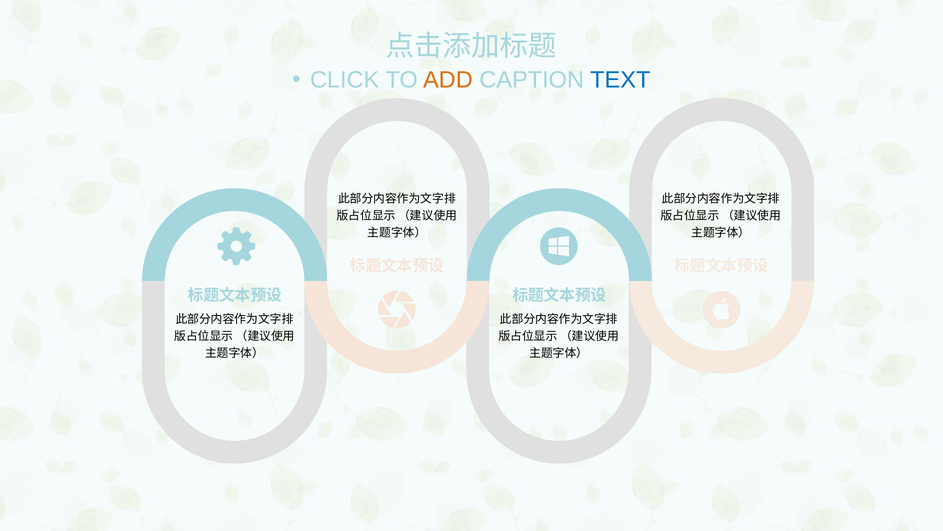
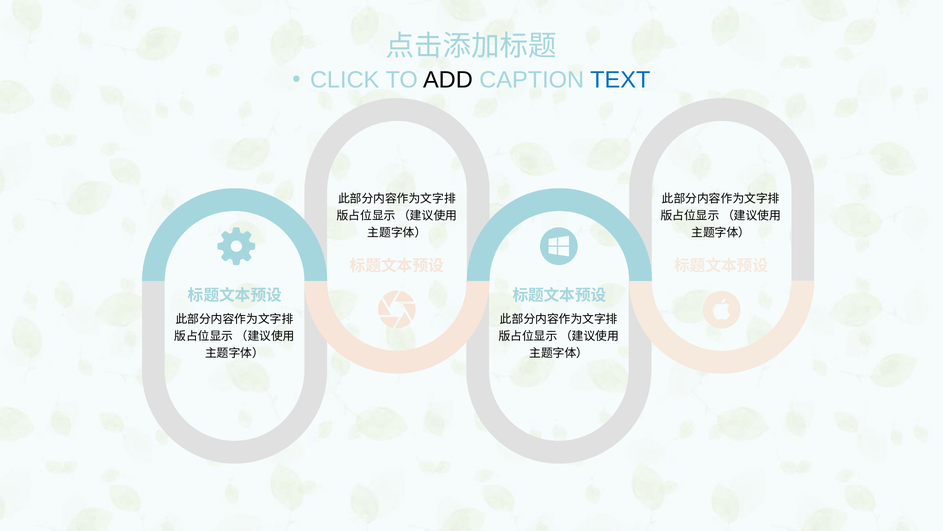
ADD colour: orange -> black
